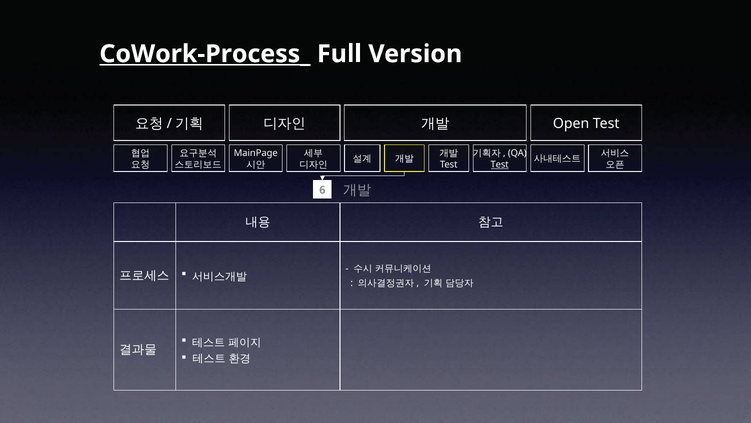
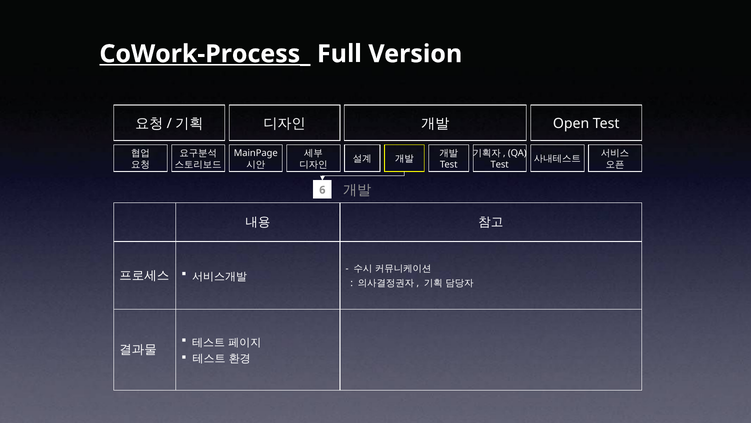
Test at (500, 164) underline: present -> none
